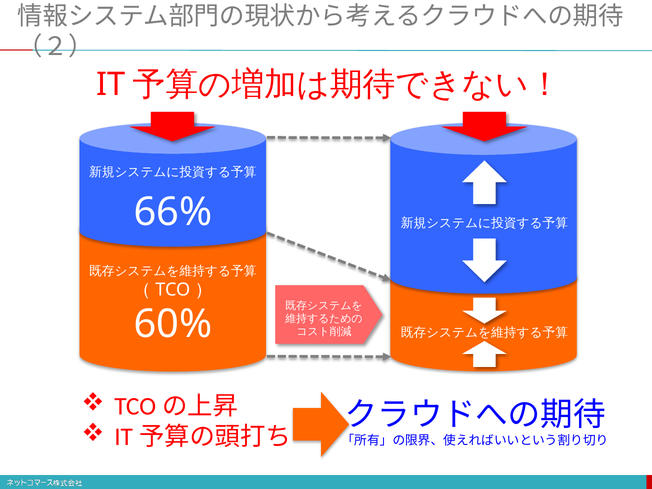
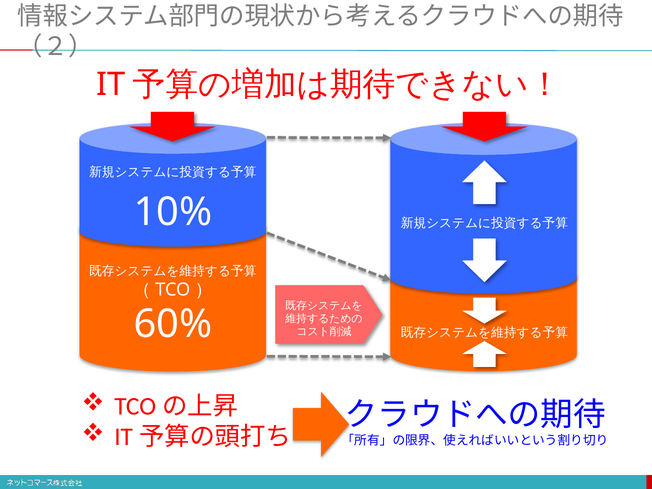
66%: 66% -> 10%
